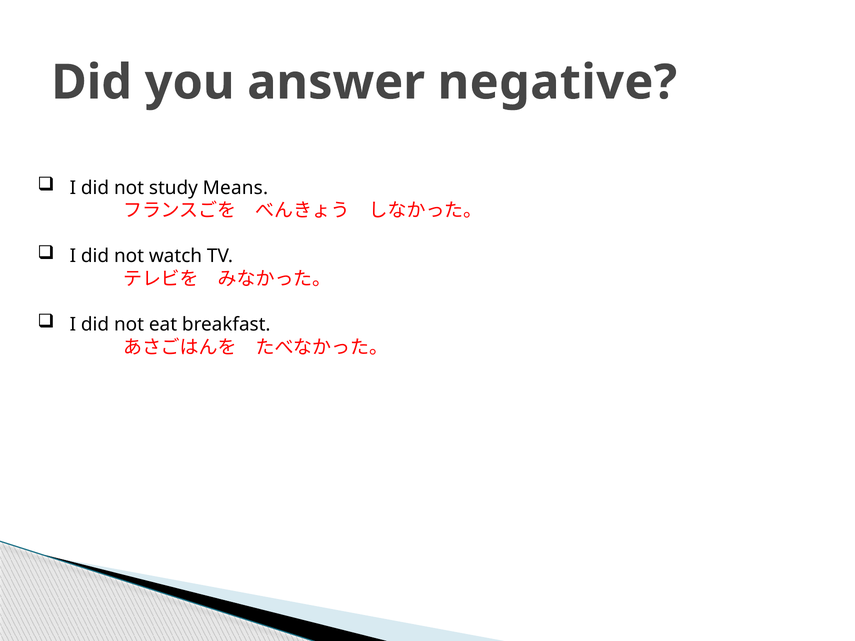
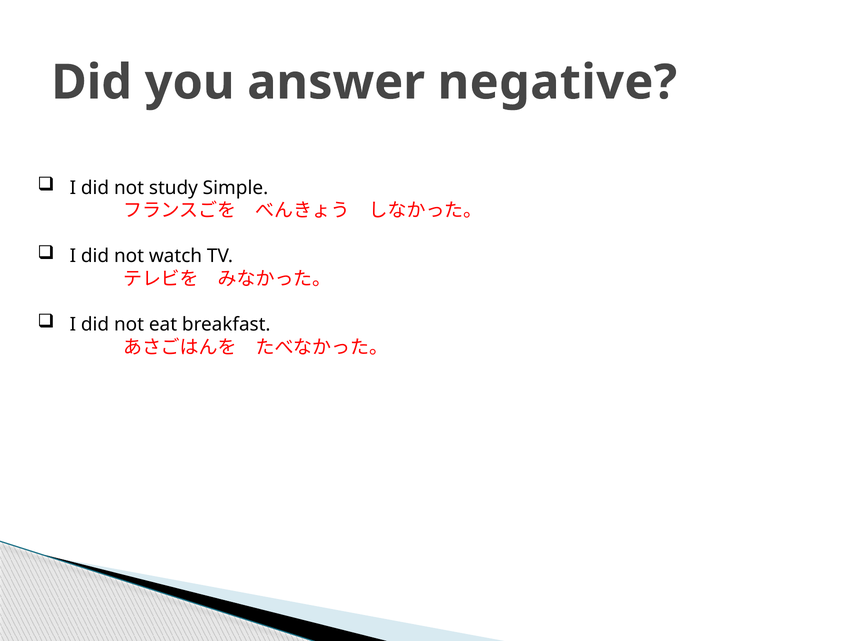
Means: Means -> Simple
